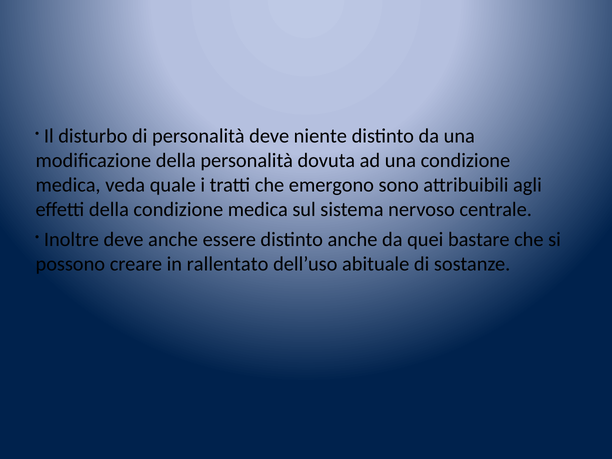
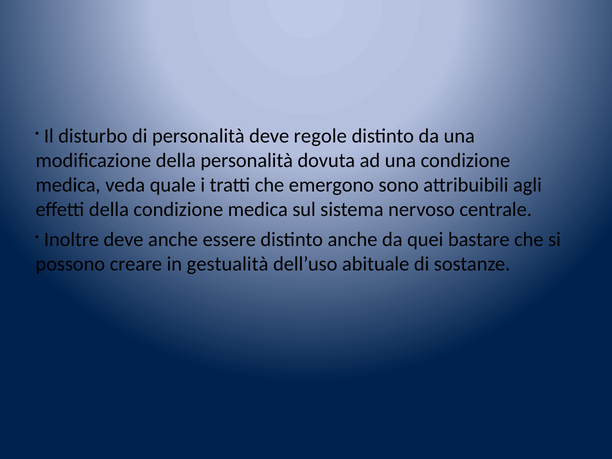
niente: niente -> regole
rallentato: rallentato -> gestualità
